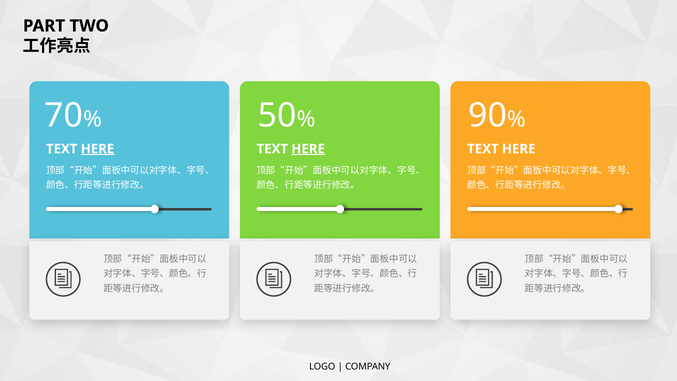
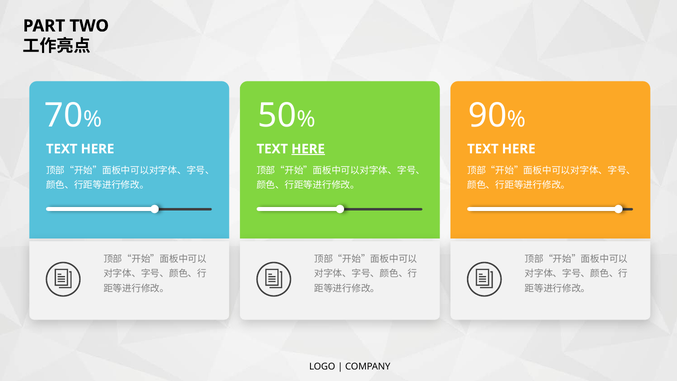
HERE at (98, 149) underline: present -> none
